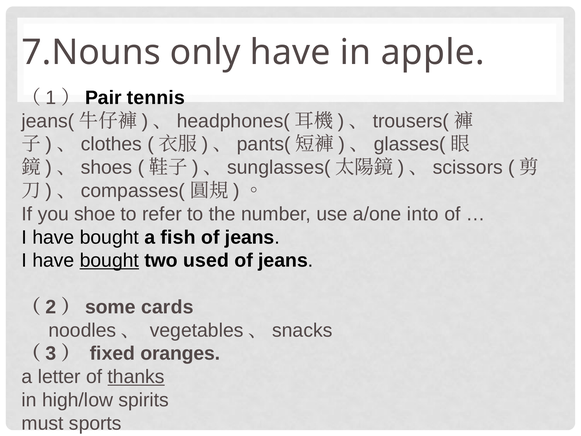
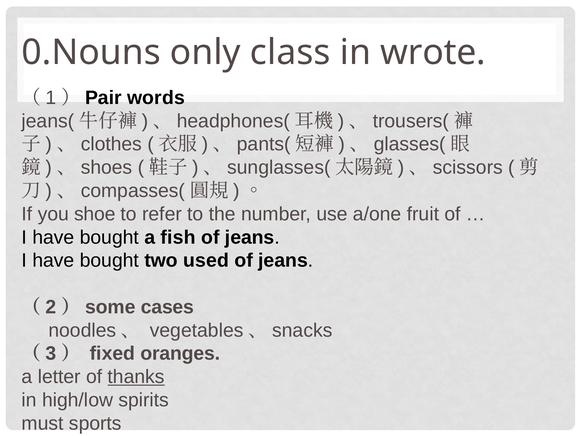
7.Nouns: 7.Nouns -> 0.Nouns
only have: have -> class
apple: apple -> wrote
tennis: tennis -> words
into: into -> fruit
bought at (109, 260) underline: present -> none
cards: cards -> cases
